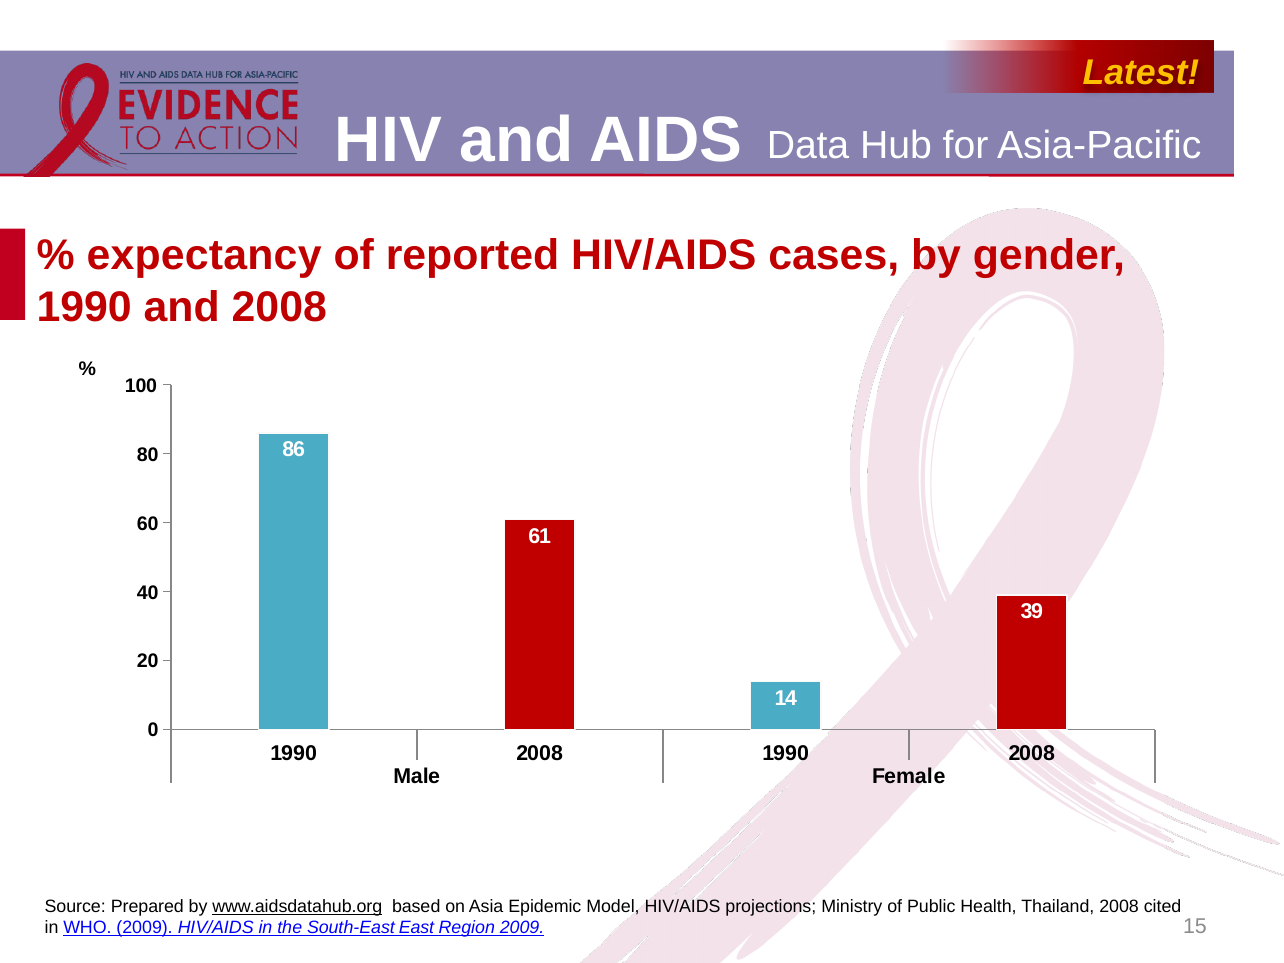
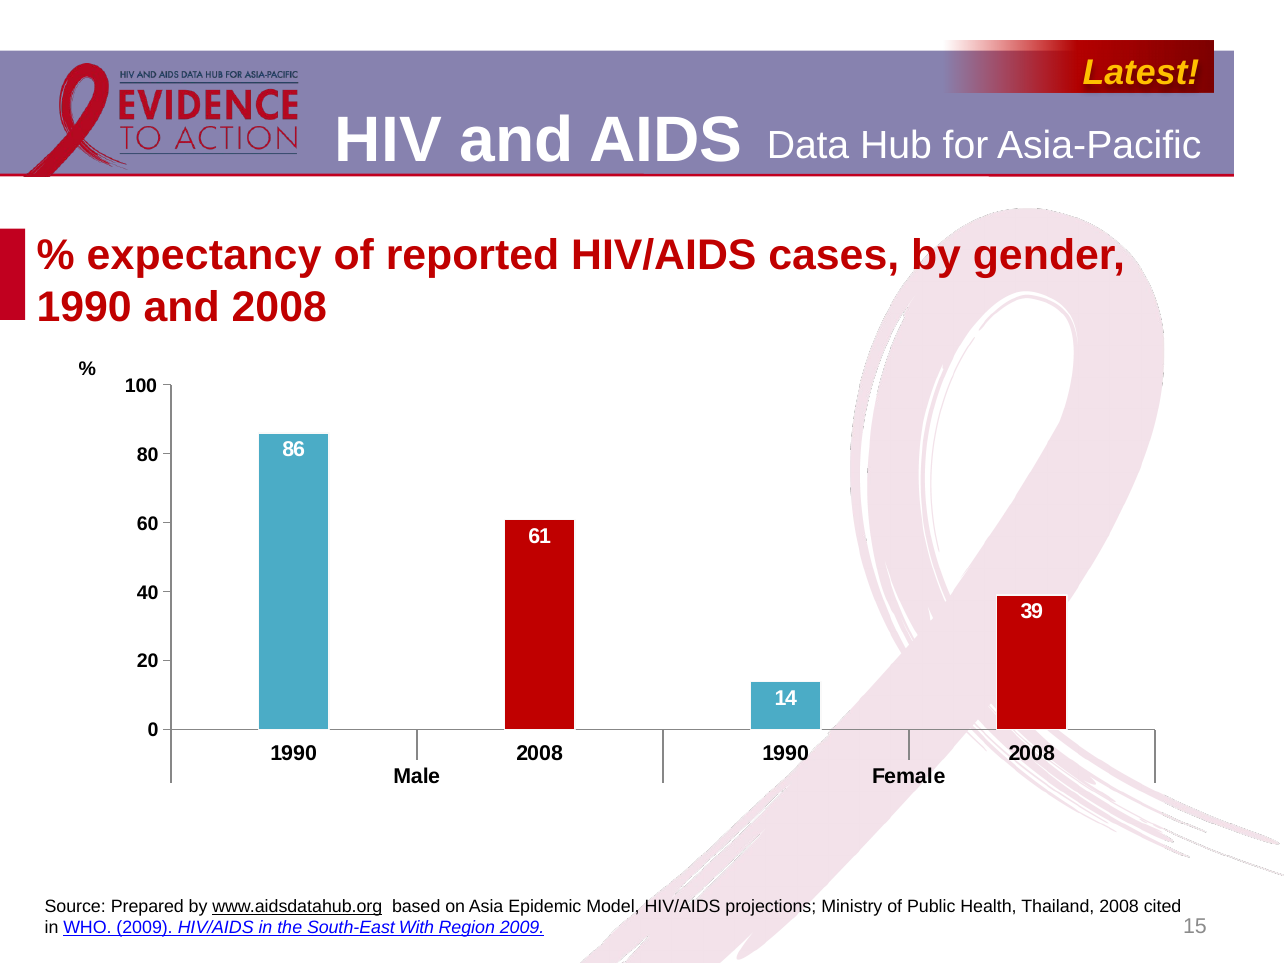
East: East -> With
